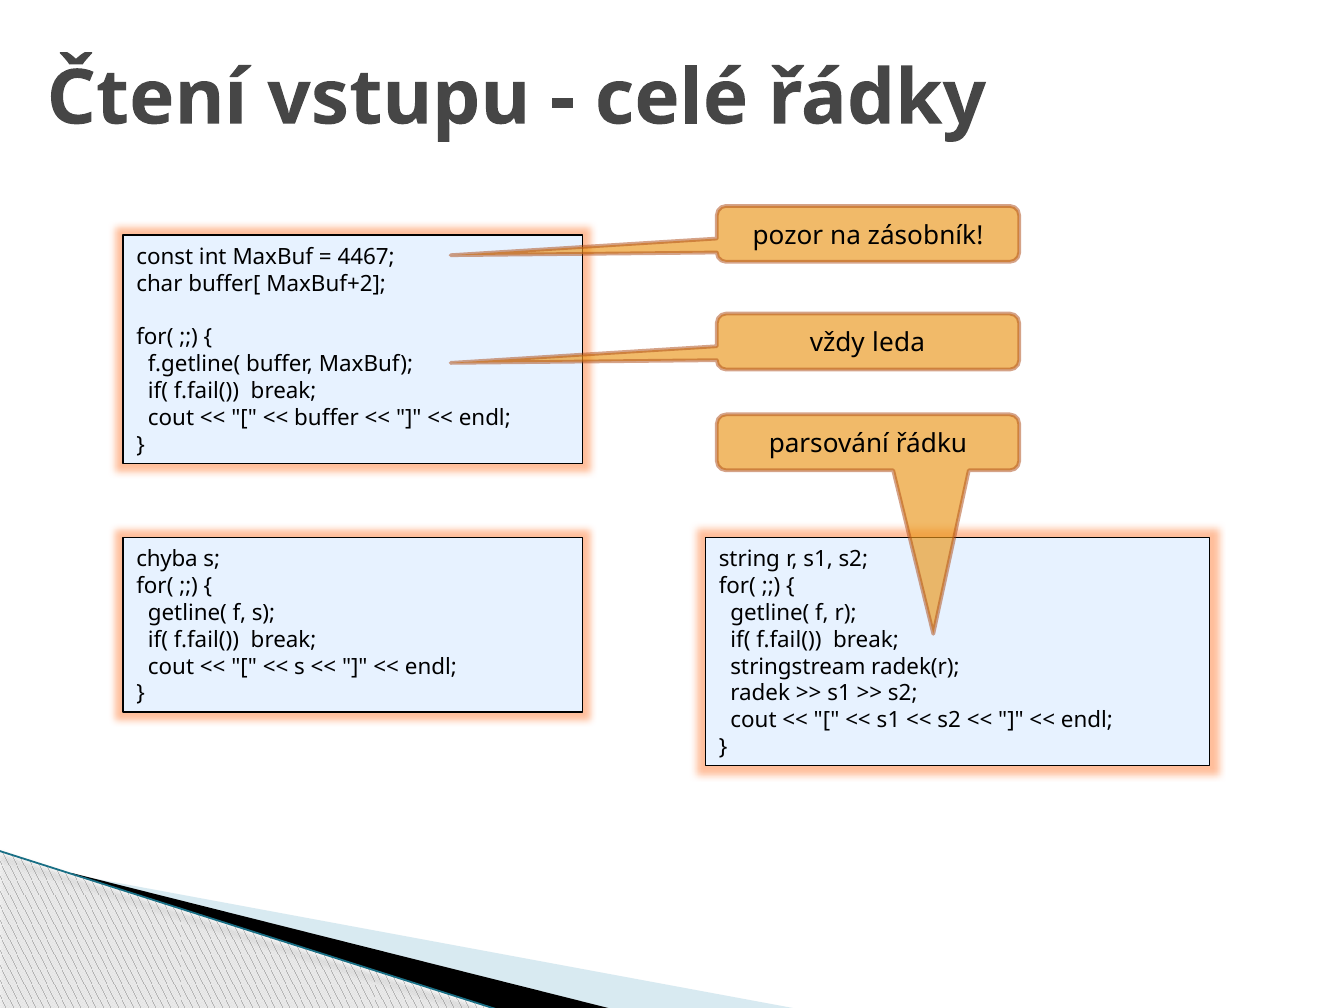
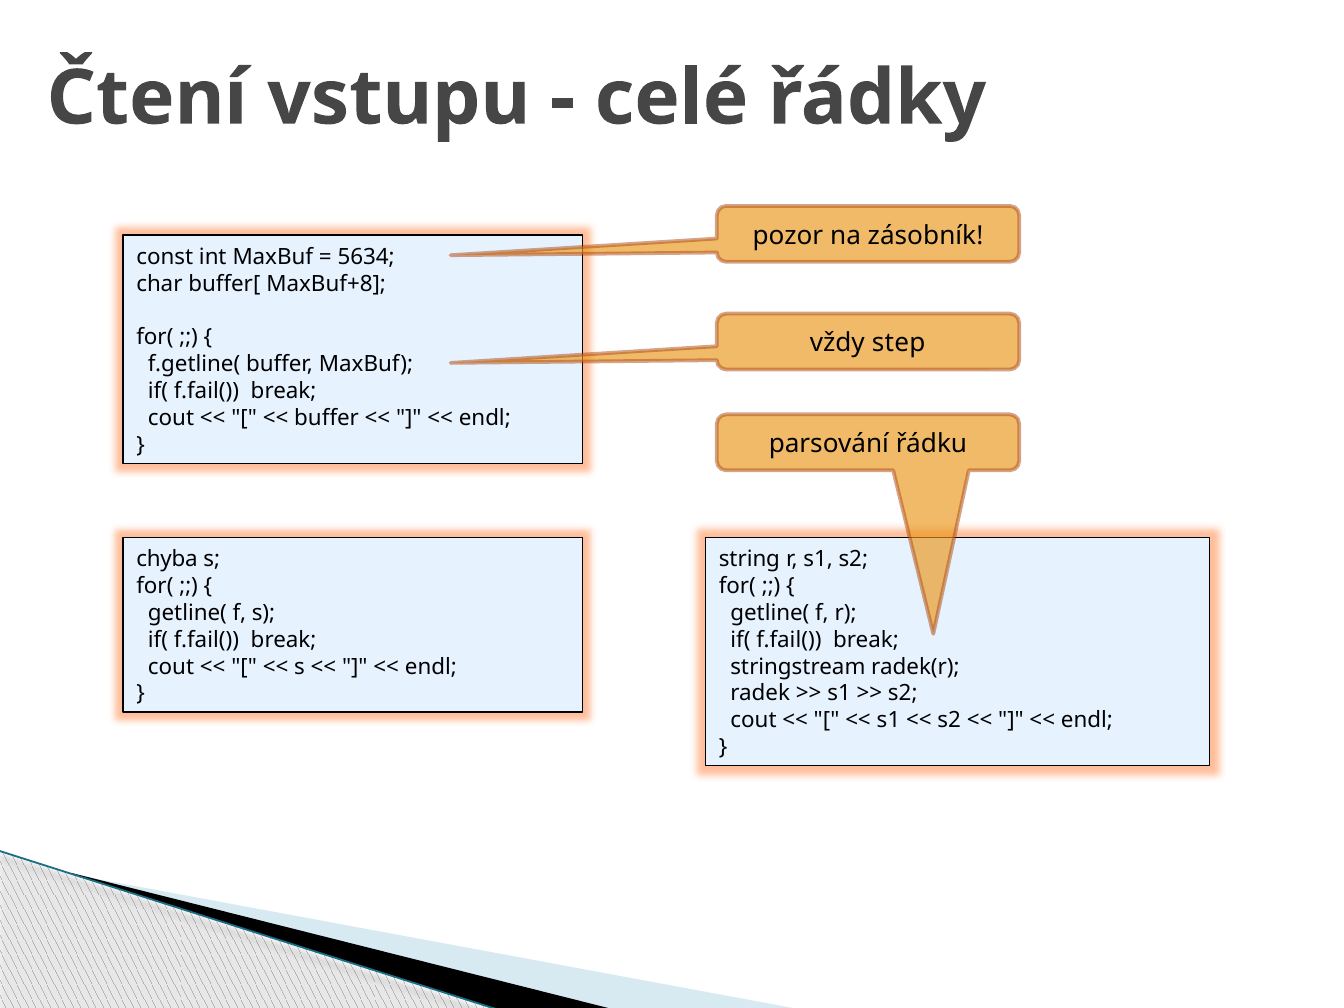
4467: 4467 -> 5634
MaxBuf+2: MaxBuf+2 -> MaxBuf+8
leda: leda -> step
